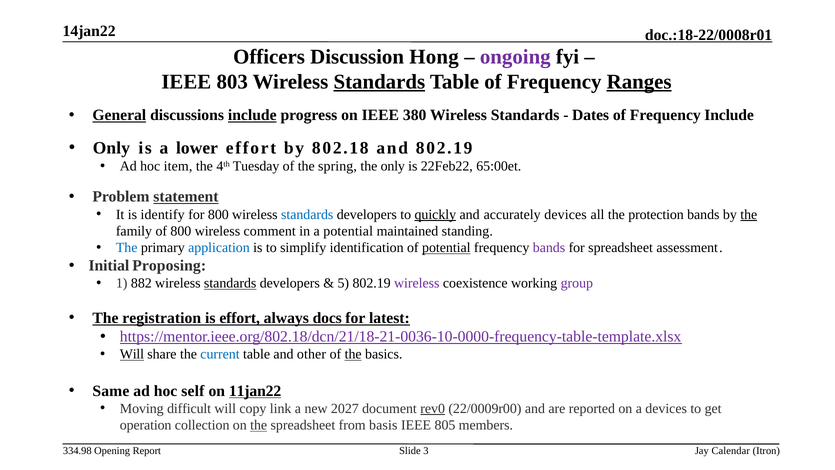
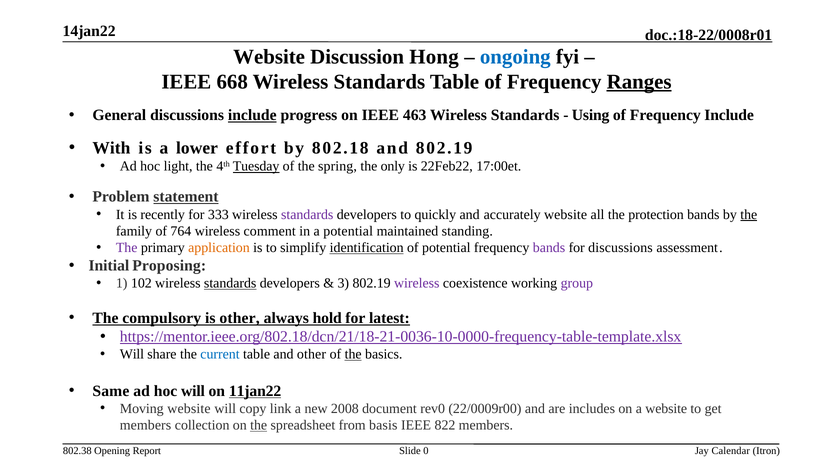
Officers at (269, 57): Officers -> Website
ongoing colour: purple -> blue
803: 803 -> 668
Standards at (379, 82) underline: present -> none
General underline: present -> none
380: 380 -> 463
Dates: Dates -> Using
Only at (111, 148): Only -> With
item: item -> light
Tuesday underline: none -> present
65:00et: 65:00et -> 17:00et
identify: identify -> recently
for 800: 800 -> 333
standards at (307, 214) colour: blue -> purple
quickly underline: present -> none
accurately devices: devices -> website
of 800: 800 -> 764
The at (127, 248) colour: blue -> purple
application colour: blue -> orange
identification underline: none -> present
potential at (446, 248) underline: present -> none
for spreadsheet: spreadsheet -> discussions
882: 882 -> 102
5: 5 -> 3
registration: registration -> compulsory
is effort: effort -> other
docs: docs -> hold
Will at (132, 354) underline: present -> none
hoc self: self -> will
Moving difficult: difficult -> website
2027: 2027 -> 2008
rev0 underline: present -> none
reported: reported -> includes
a devices: devices -> website
operation at (146, 425): operation -> members
805: 805 -> 822
334.98: 334.98 -> 802.38
3: 3 -> 0
